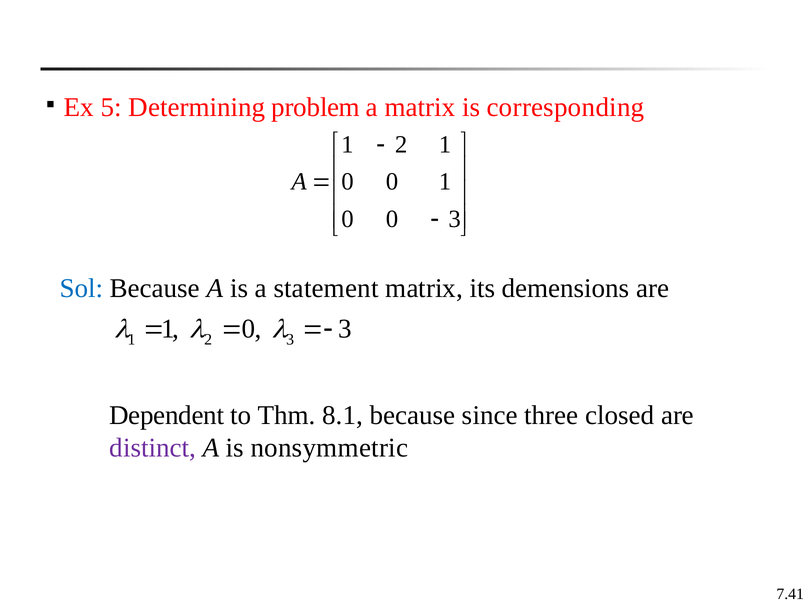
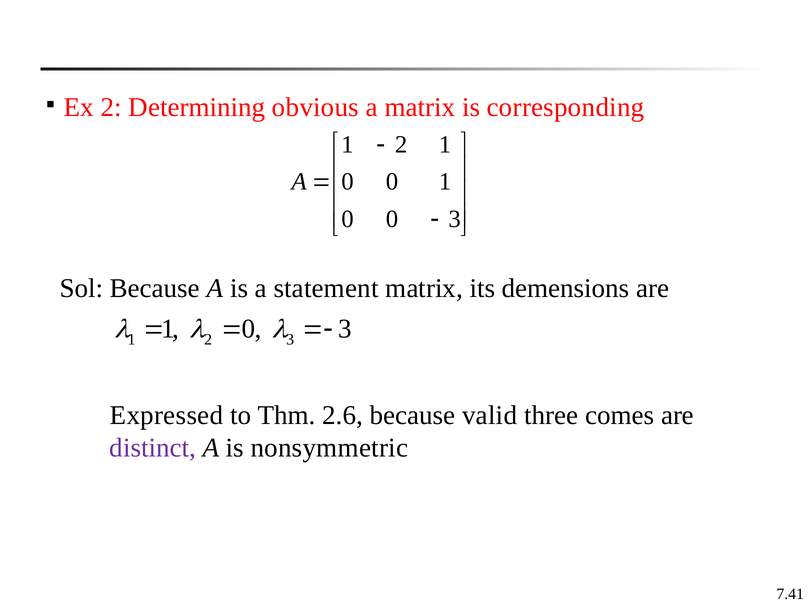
Ex 5: 5 -> 2
problem: problem -> obvious
Sol colour: blue -> black
Dependent: Dependent -> Expressed
8.1: 8.1 -> 2.6
since: since -> valid
closed: closed -> comes
